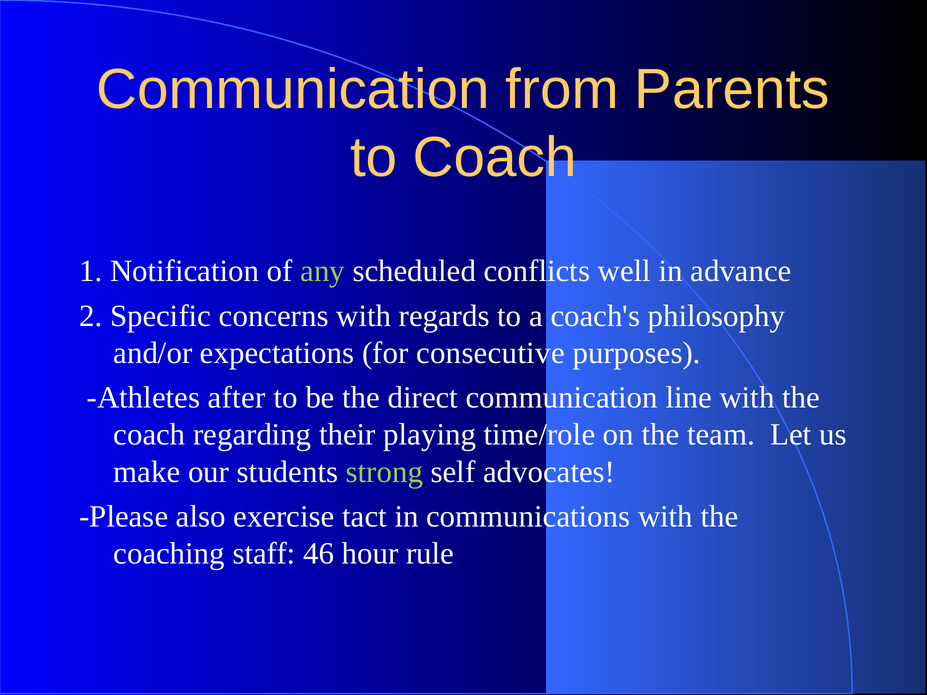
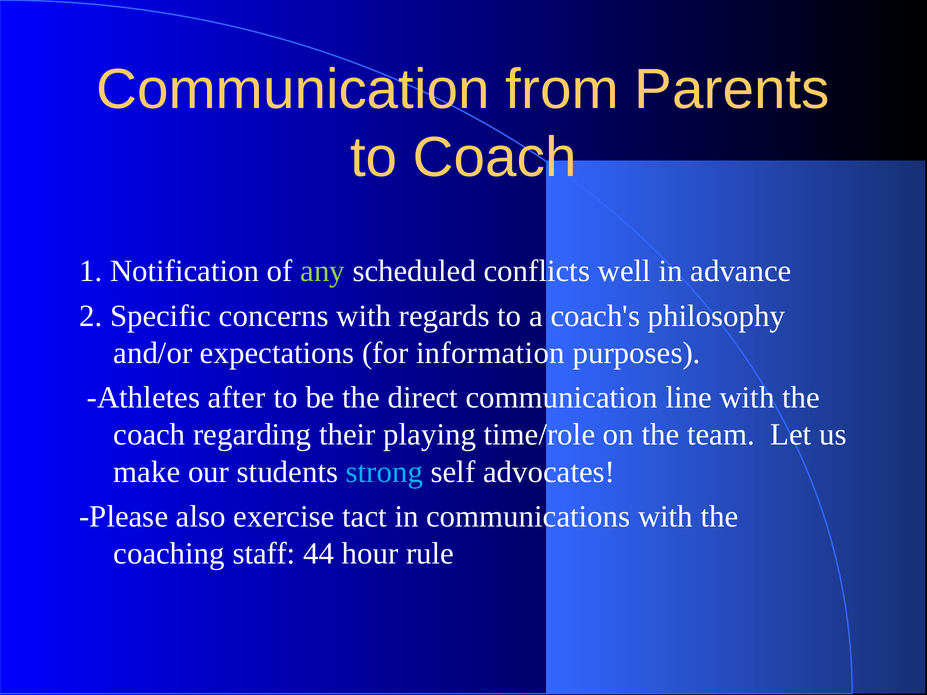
consecutive: consecutive -> information
strong colour: light green -> light blue
46: 46 -> 44
